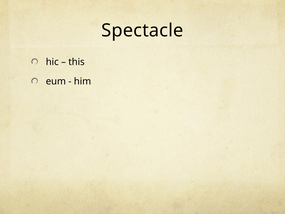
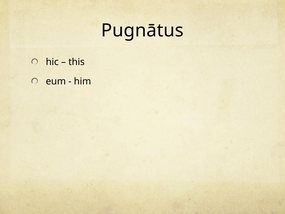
Spectacle: Spectacle -> Pugnātus
